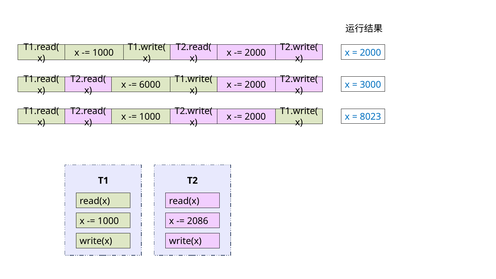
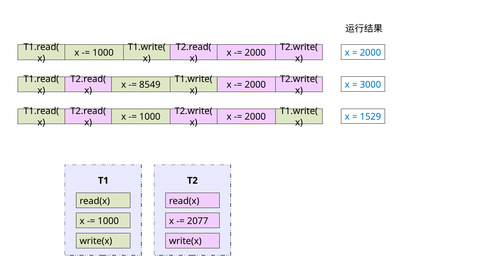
6000: 6000 -> 8549
8023: 8023 -> 1529
2086: 2086 -> 2077
